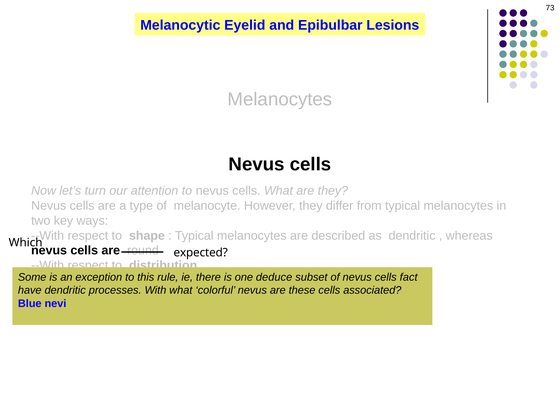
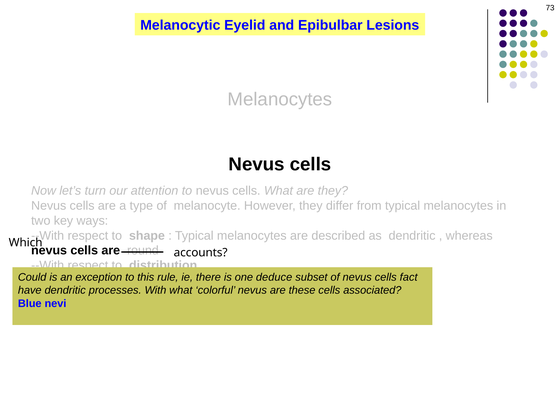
expected: expected -> accounts
Some: Some -> Could
